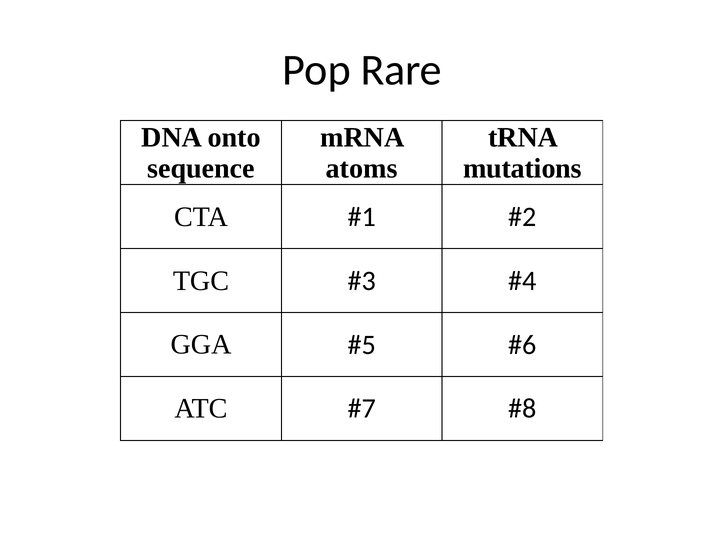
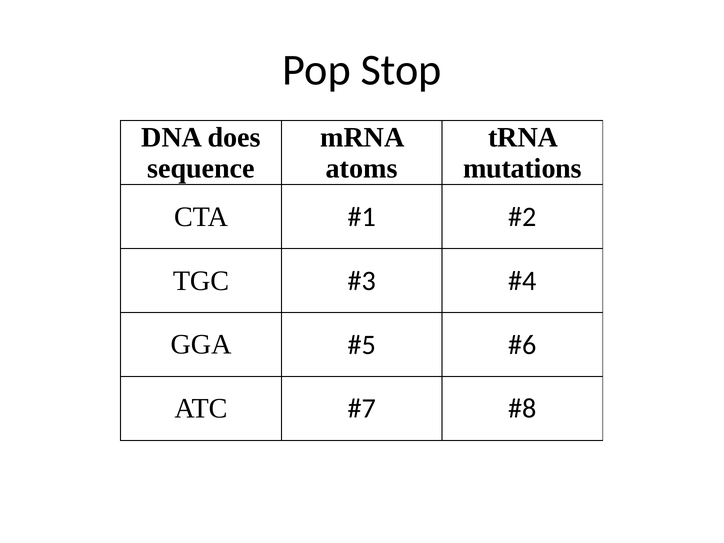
Rare: Rare -> Stop
onto: onto -> does
